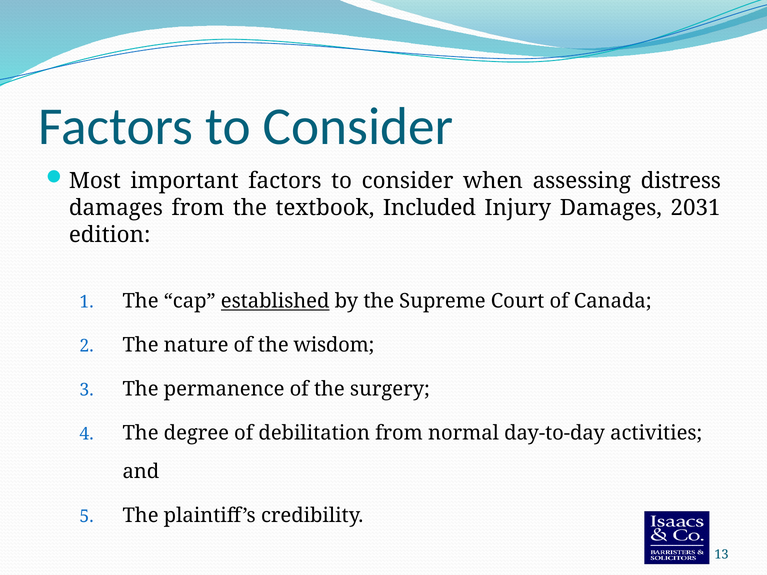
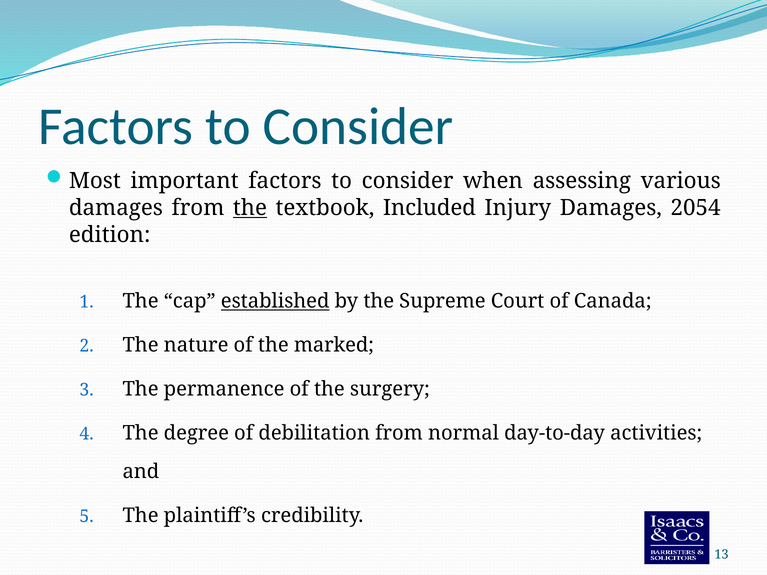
distress: distress -> various
the at (250, 208) underline: none -> present
2031: 2031 -> 2054
wisdom: wisdom -> marked
